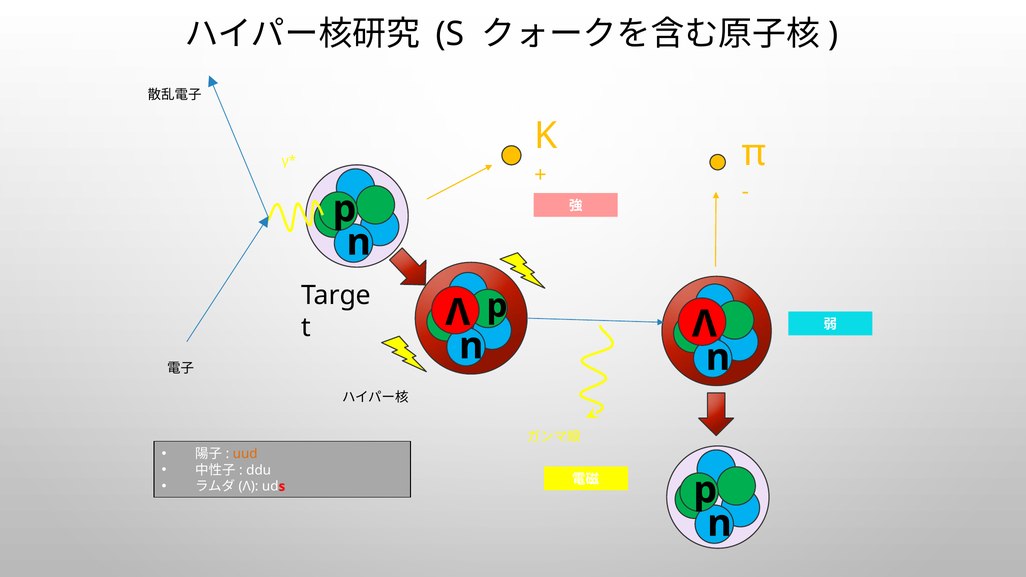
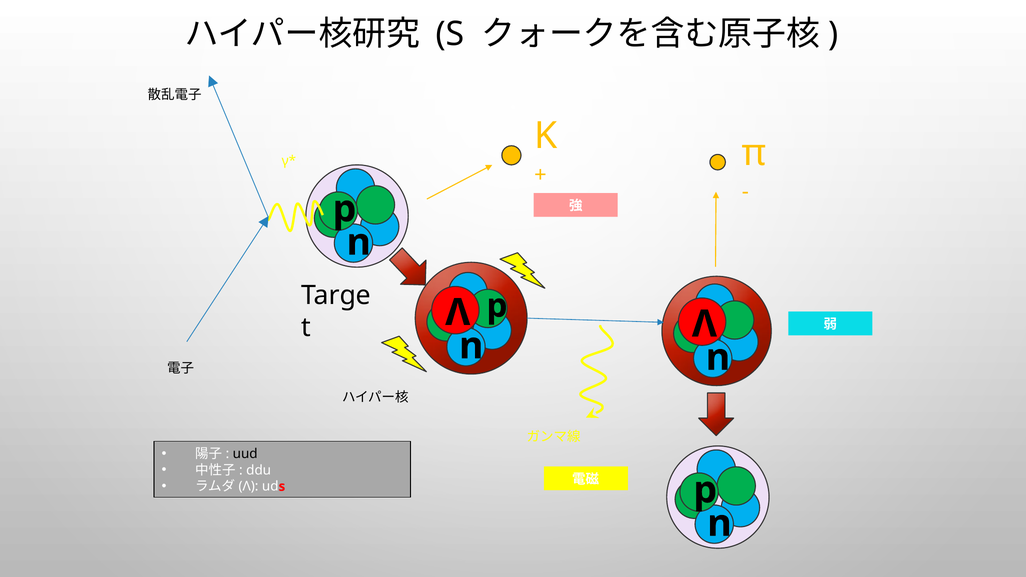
uud colour: orange -> black
